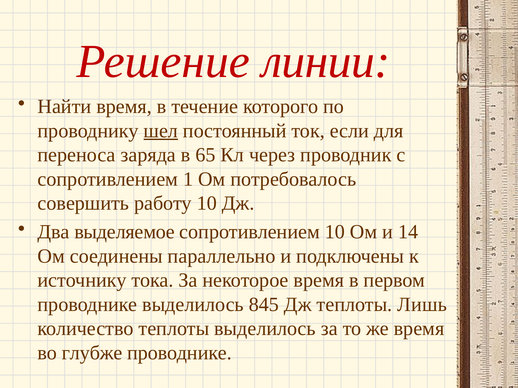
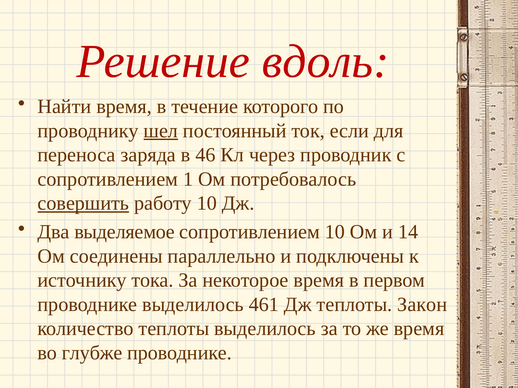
линии: линии -> вдоль
65: 65 -> 46
совершить underline: none -> present
845: 845 -> 461
Лишь: Лишь -> Закон
